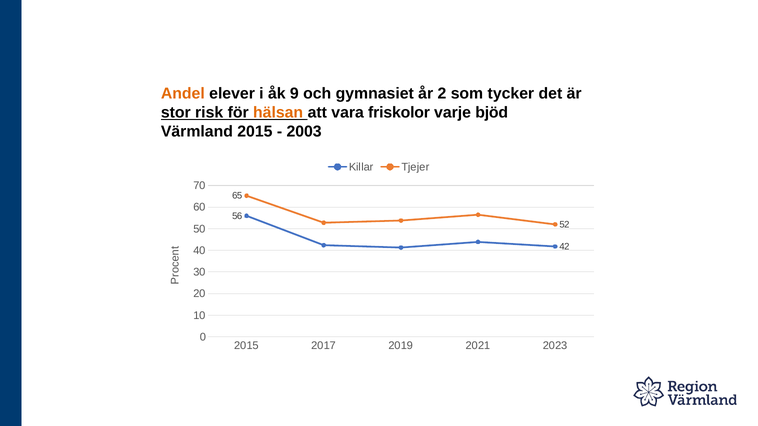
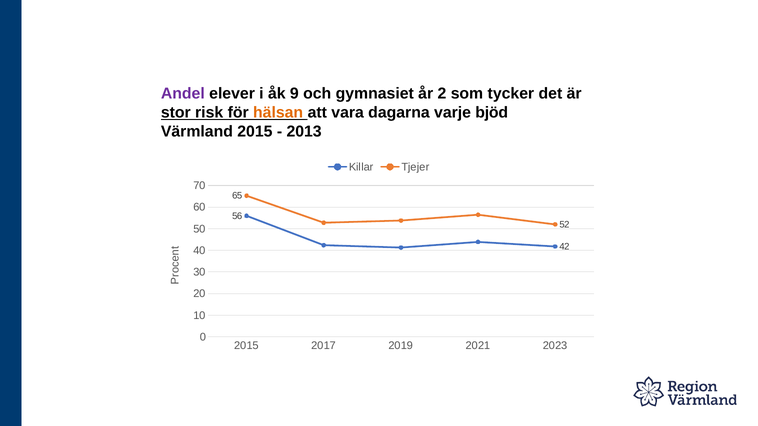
Andel colour: orange -> purple
friskolor: friskolor -> dagarna
2003: 2003 -> 2013
